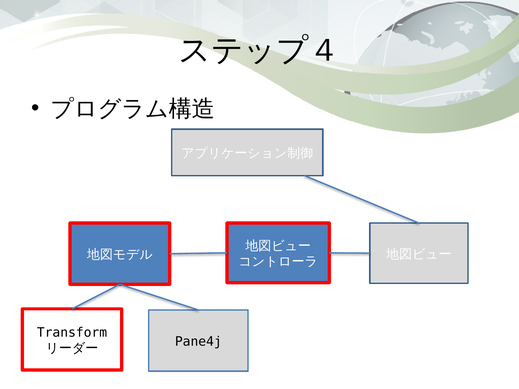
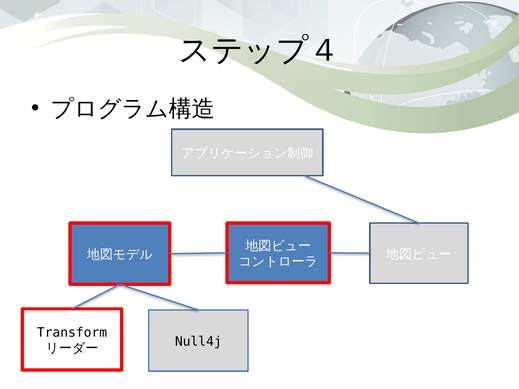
Pane4j: Pane4j -> Null4j
